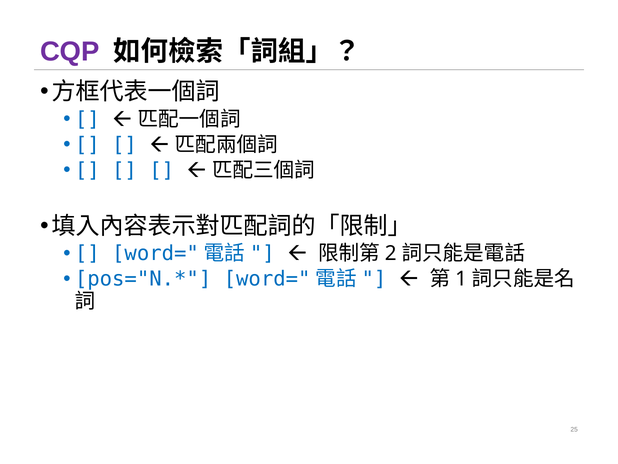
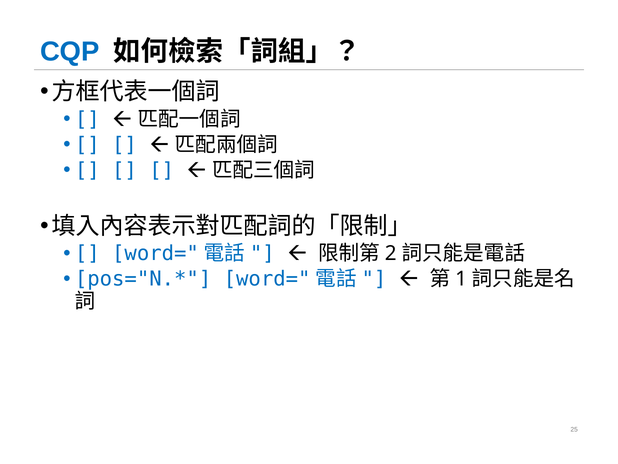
CQP colour: purple -> blue
